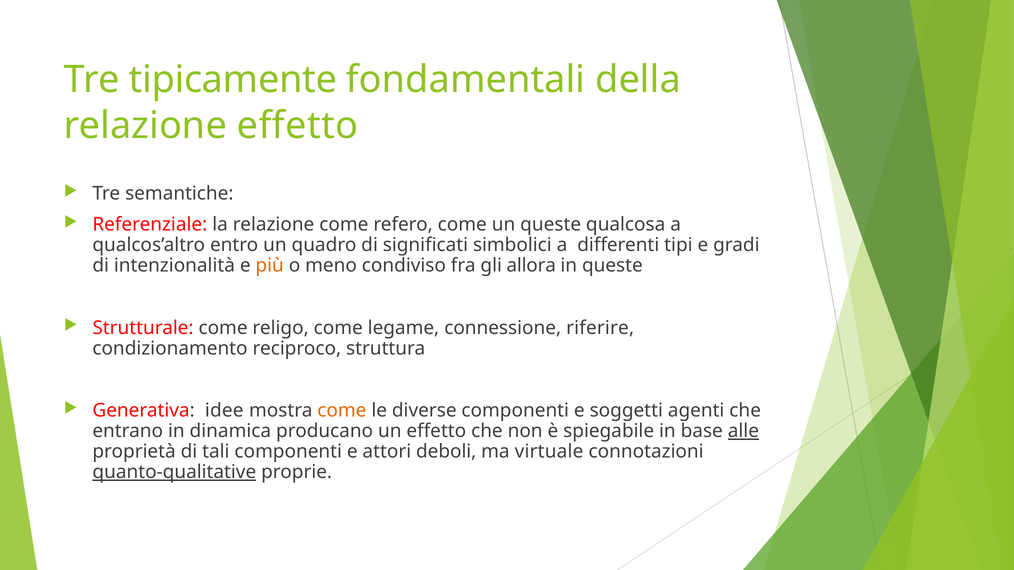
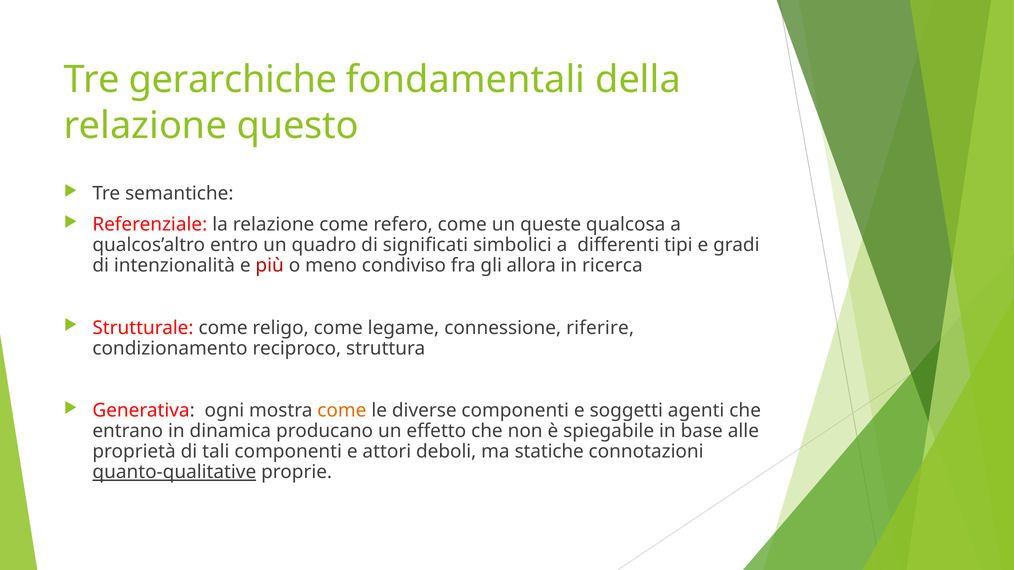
tipicamente: tipicamente -> gerarchiche
relazione effetto: effetto -> questo
più colour: orange -> red
in queste: queste -> ricerca
idee: idee -> ogni
alle underline: present -> none
virtuale: virtuale -> statiche
